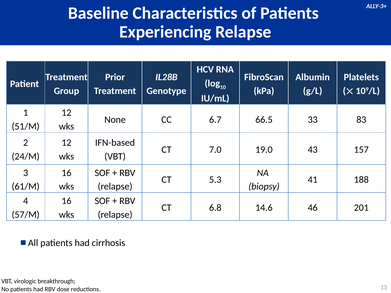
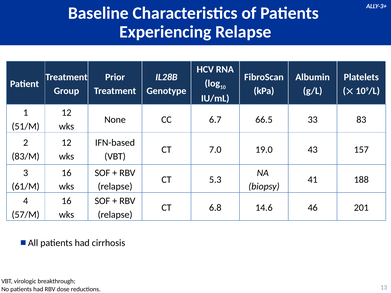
24/M: 24/M -> 83/M
